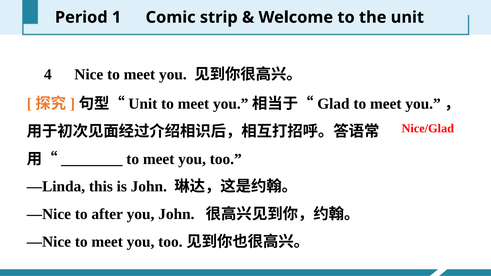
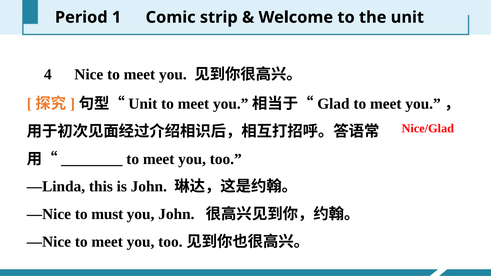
after: after -> must
